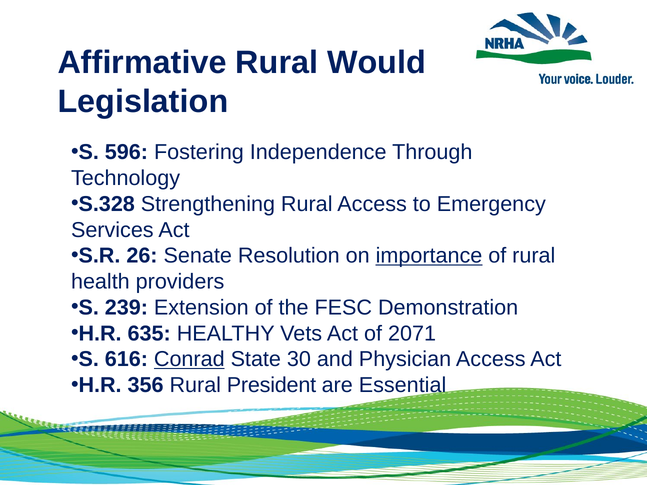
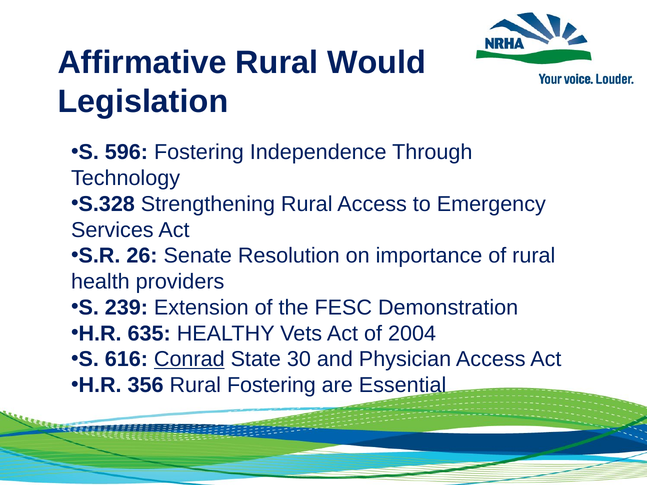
importance underline: present -> none
2071: 2071 -> 2004
Rural President: President -> Fostering
